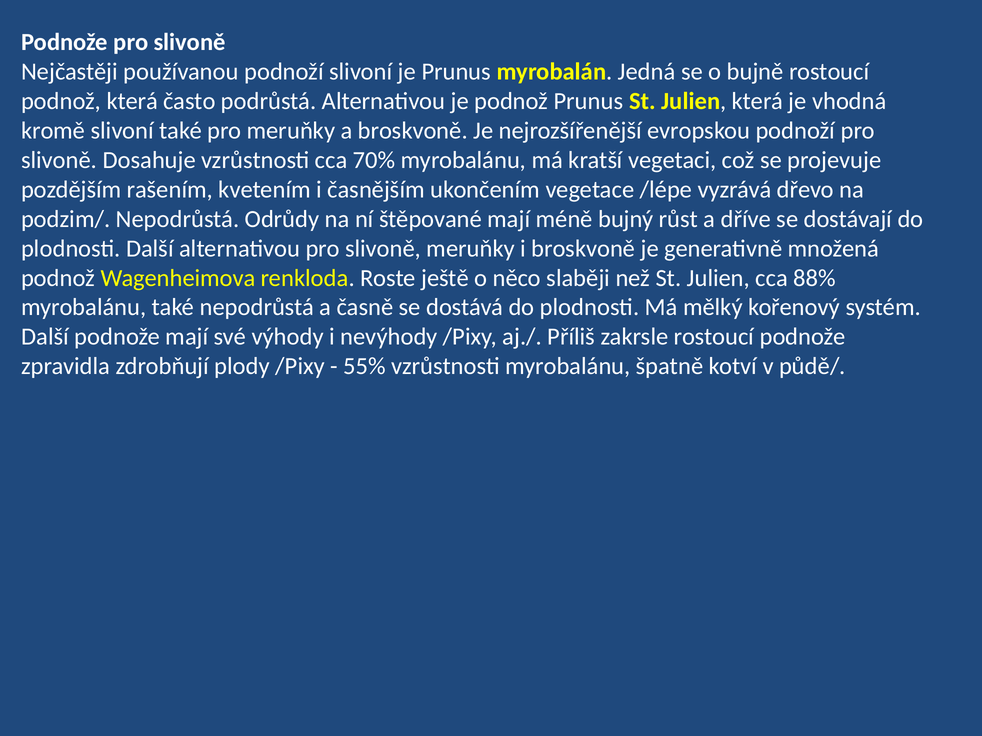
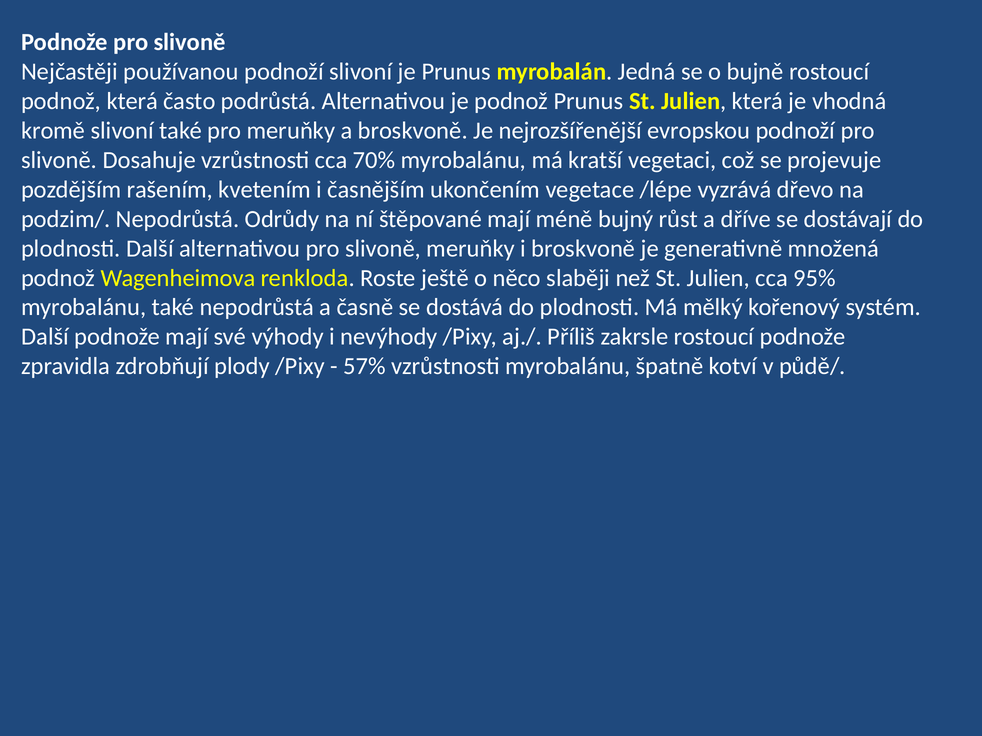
88%: 88% -> 95%
55%: 55% -> 57%
